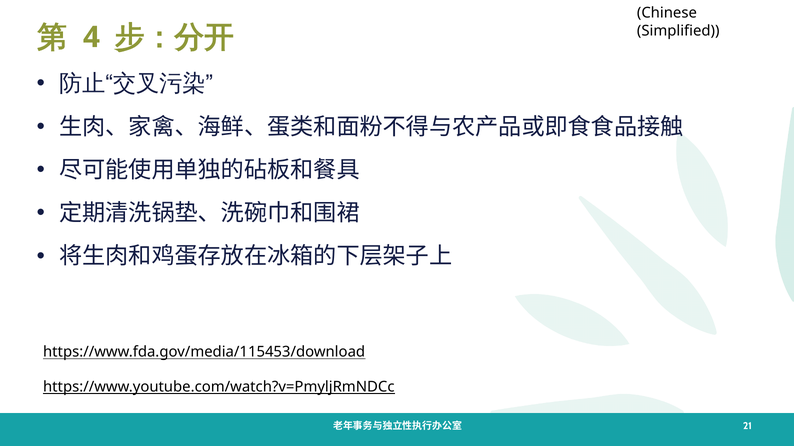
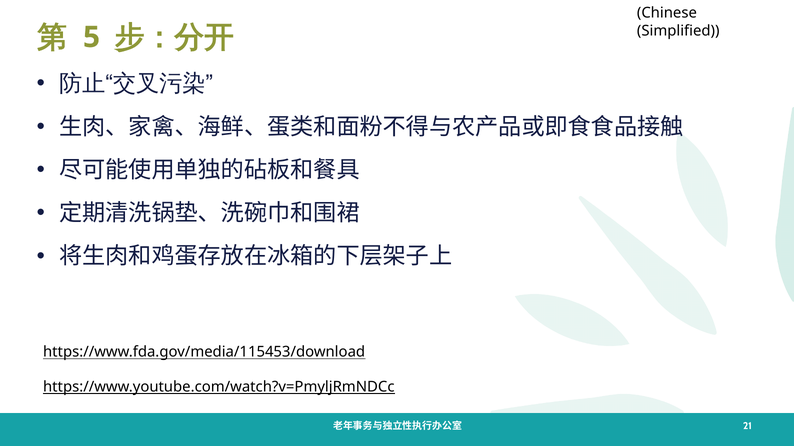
4: 4 -> 5
